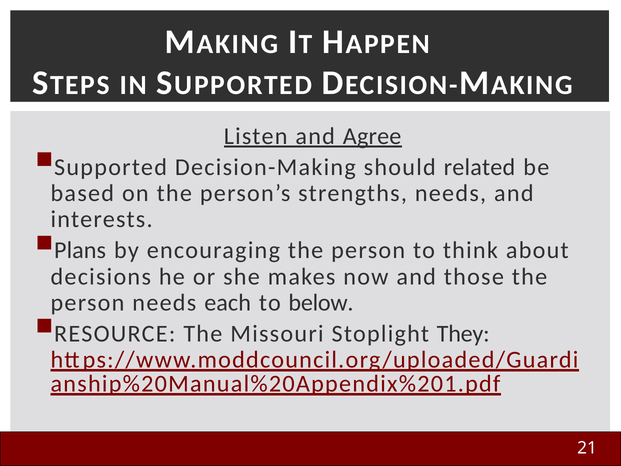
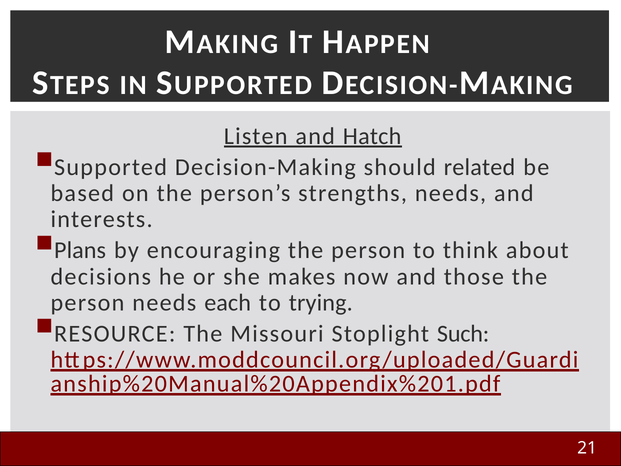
Agree: Agree -> Hatch
below: below -> trying
They: They -> Such
